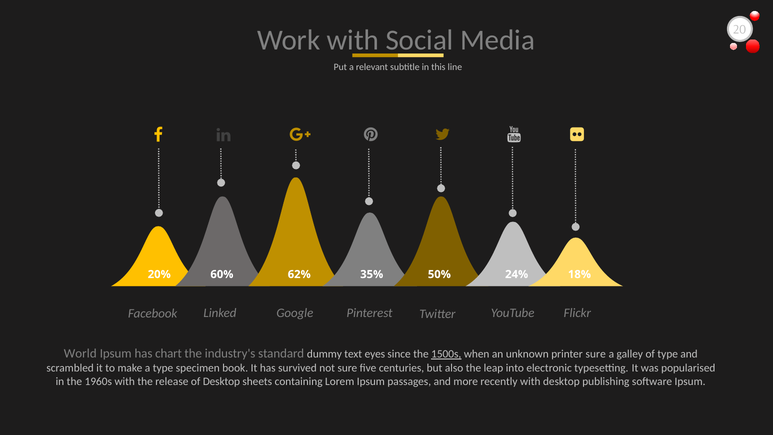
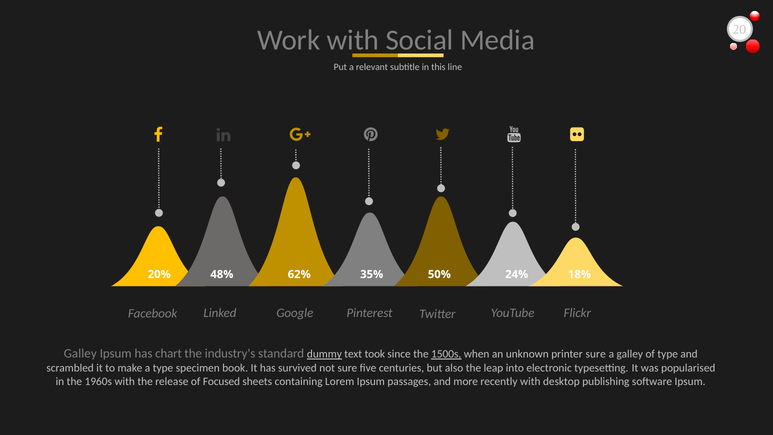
60%: 60% -> 48%
World at (80, 353): World -> Galley
dummy underline: none -> present
eyes: eyes -> took
of Desktop: Desktop -> Focused
